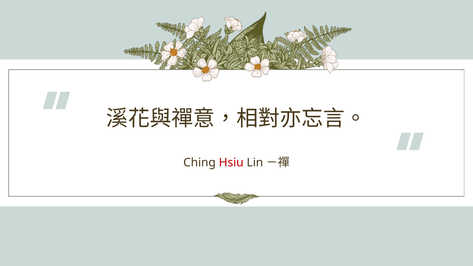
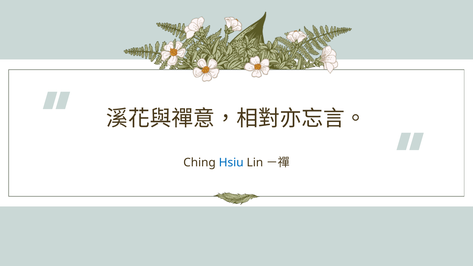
Hsiu colour: red -> blue
